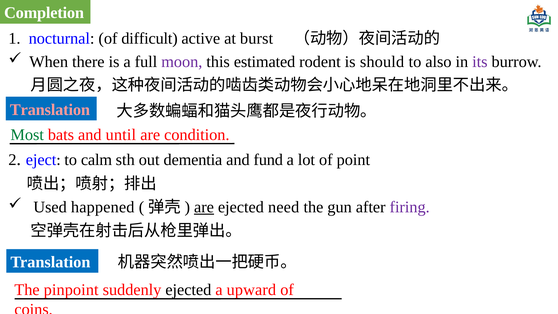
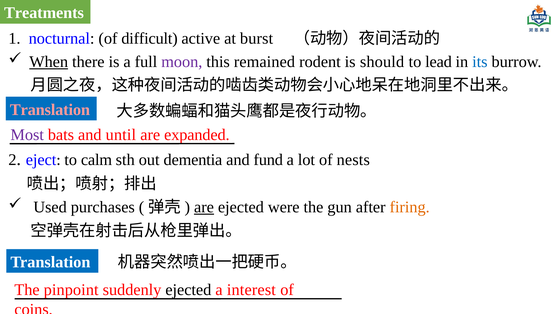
Completion: Completion -> Treatments
When underline: none -> present
estimated: estimated -> remained
also: also -> lead
its colour: purple -> blue
Most colour: green -> purple
condition: condition -> expanded
point: point -> nests
happened: happened -> purchases
need: need -> were
firing colour: purple -> orange
upward: upward -> interest
